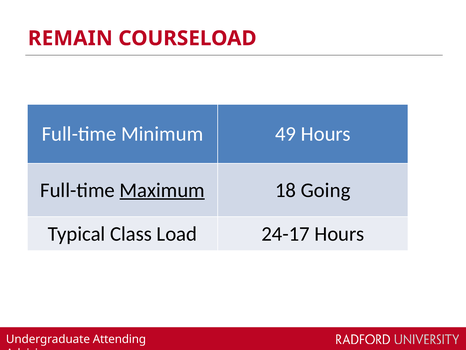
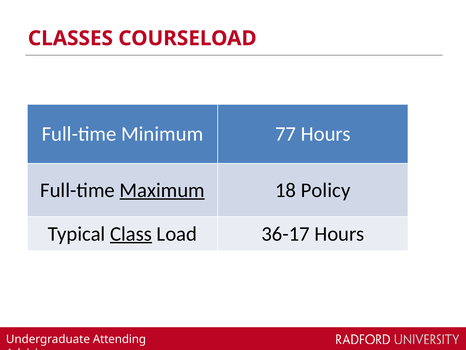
REMAIN: REMAIN -> CLASSES
49: 49 -> 77
Going: Going -> Policy
Class underline: none -> present
24-17: 24-17 -> 36-17
